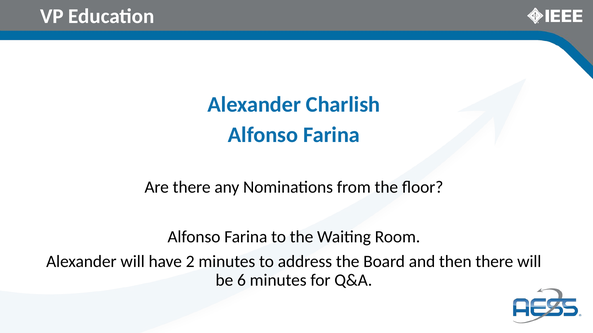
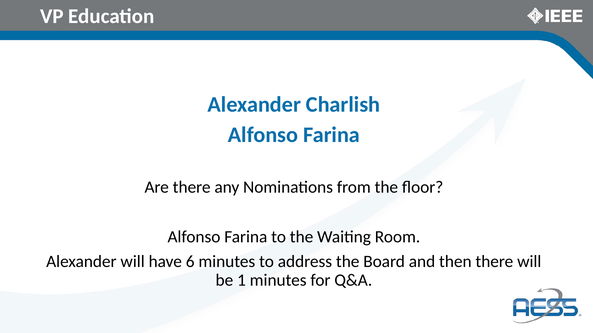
2: 2 -> 6
6: 6 -> 1
